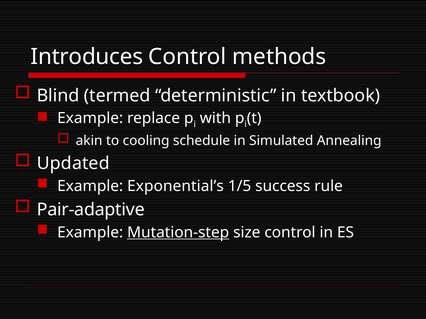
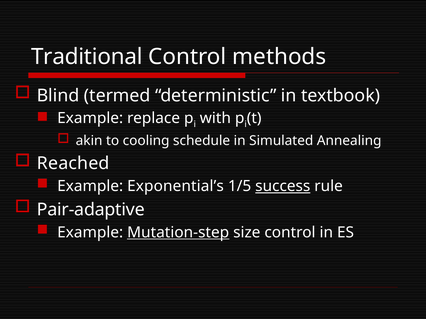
Introduces: Introduces -> Traditional
Updated: Updated -> Reached
success underline: none -> present
